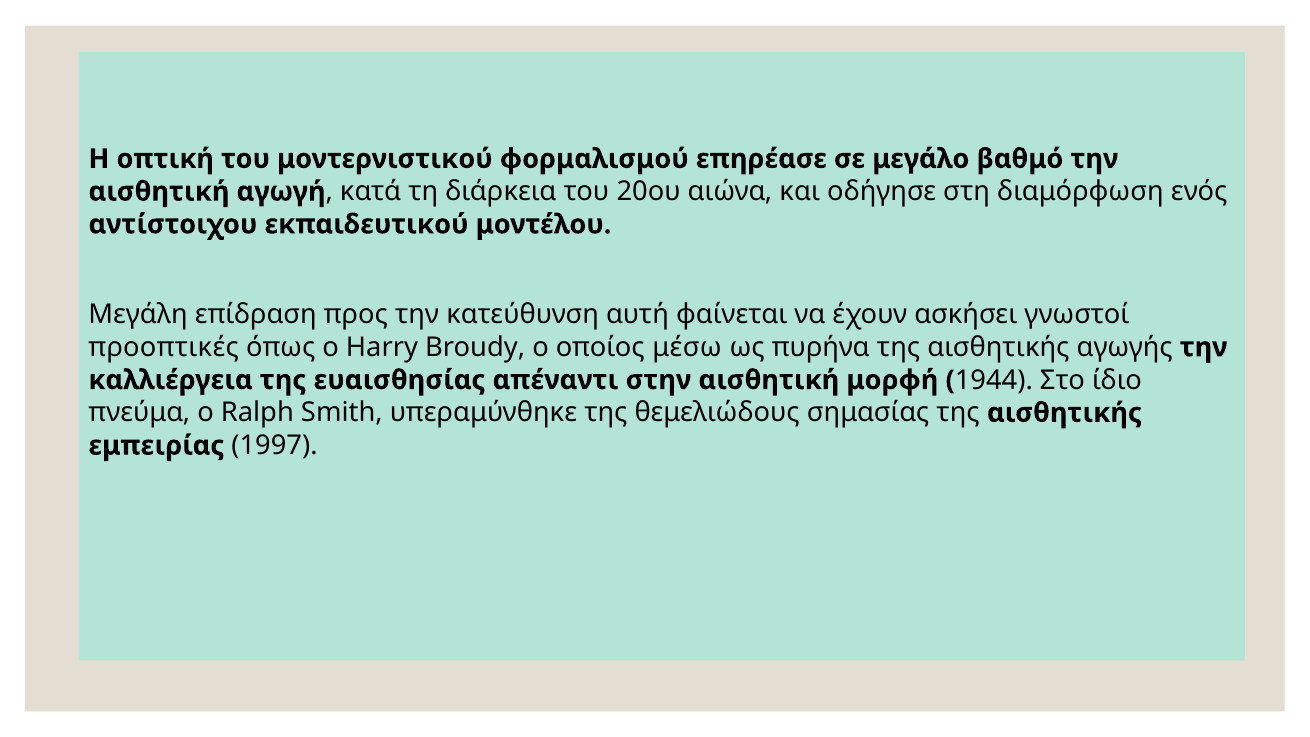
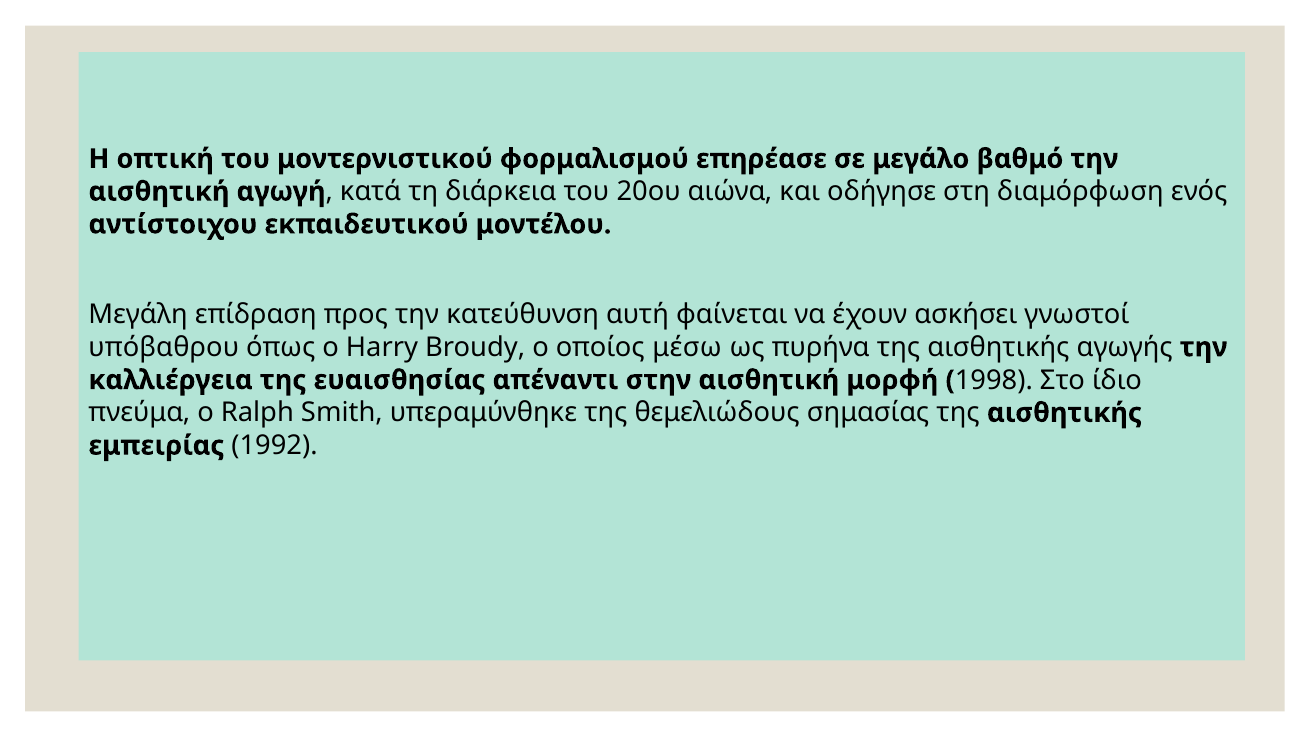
προοπτικές: προοπτικές -> υπόβαθρου
1944: 1944 -> 1998
1997: 1997 -> 1992
